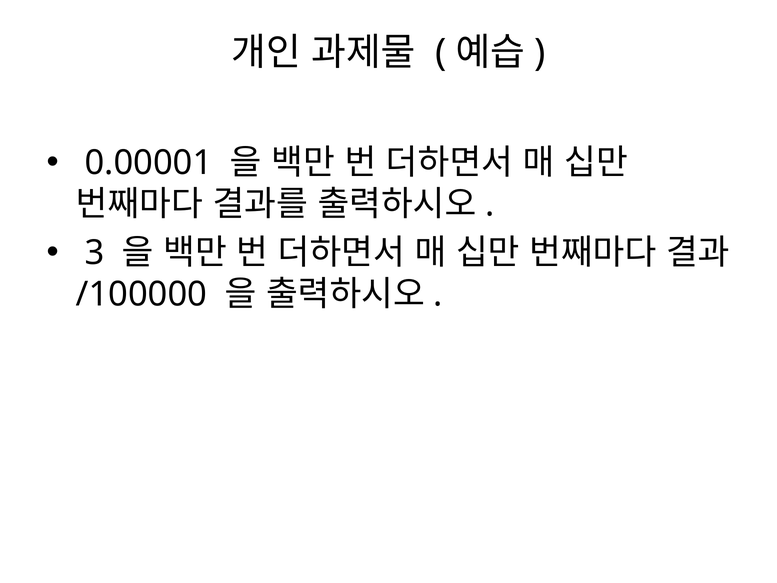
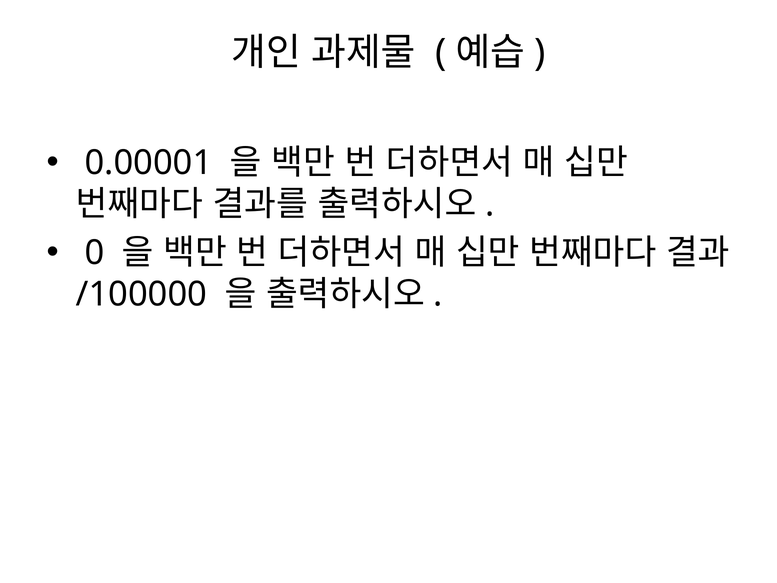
3: 3 -> 0
